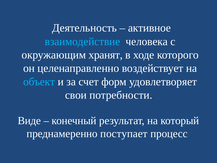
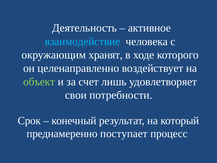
объект colour: light blue -> light green
форм: форм -> лишь
Виде: Виде -> Срок
